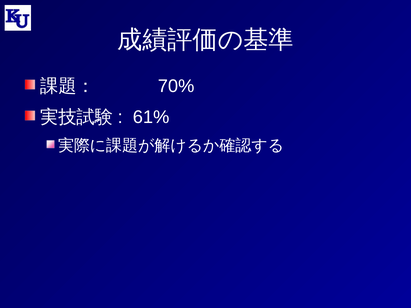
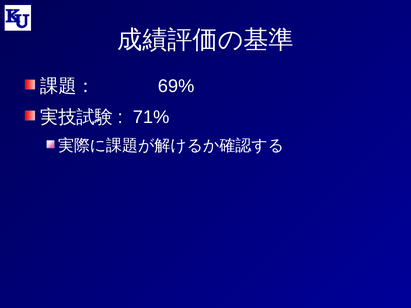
70%: 70% -> 69%
61%: 61% -> 71%
